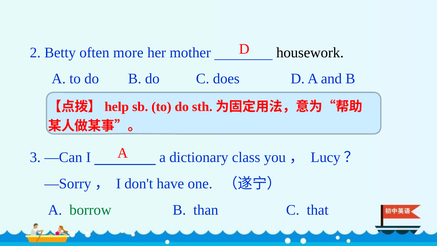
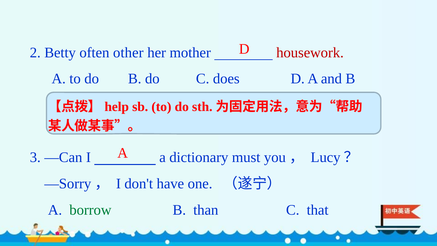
more: more -> other
housework colour: black -> red
class: class -> must
